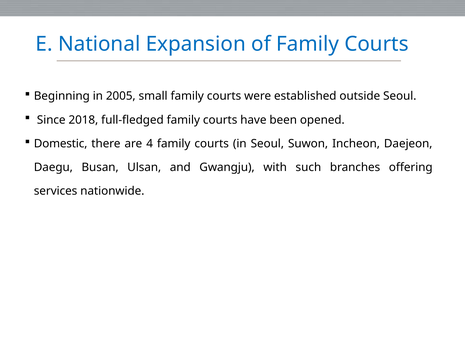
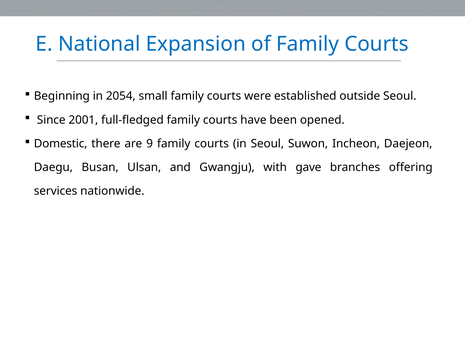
2005: 2005 -> 2054
2018: 2018 -> 2001
4: 4 -> 9
such: such -> gave
